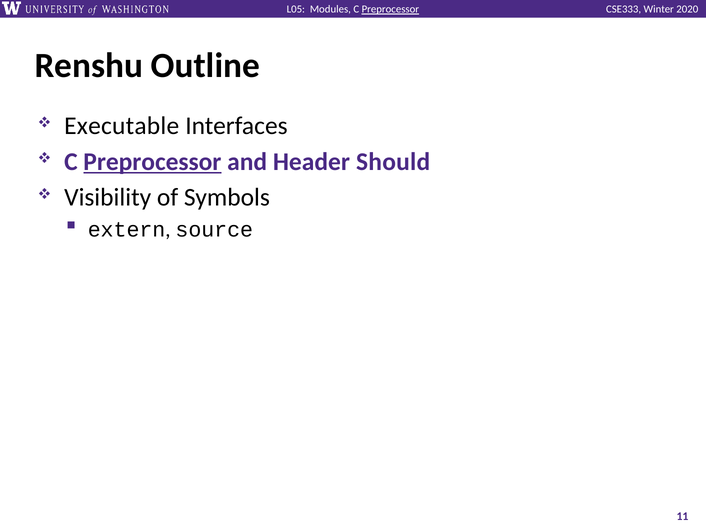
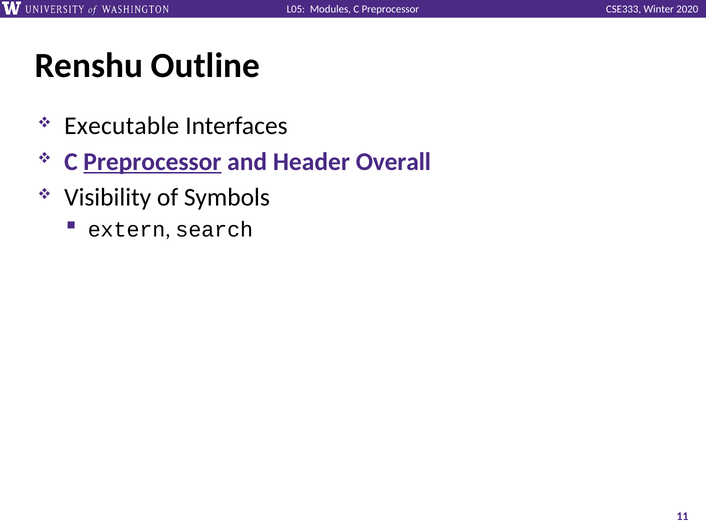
Preprocessor at (390, 9) underline: present -> none
Should: Should -> Overall
source: source -> search
